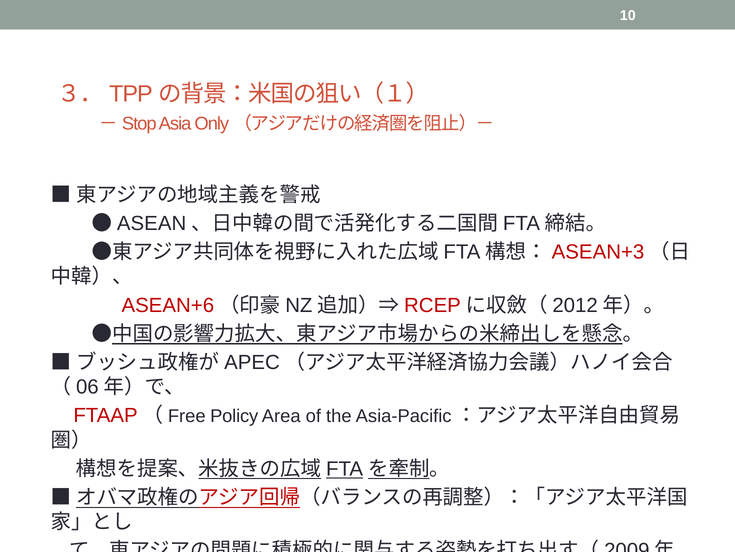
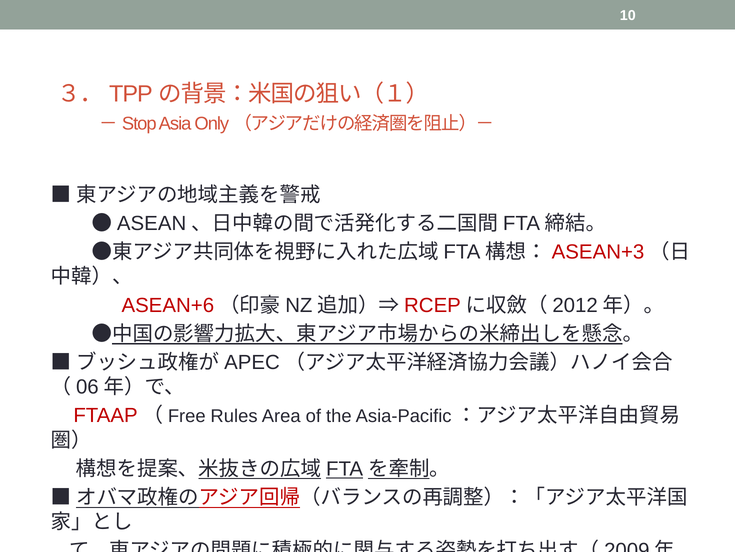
Policy: Policy -> Rules
